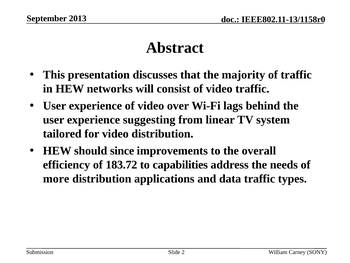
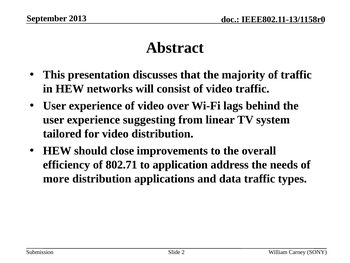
since: since -> close
183.72: 183.72 -> 802.71
capabilities: capabilities -> application
